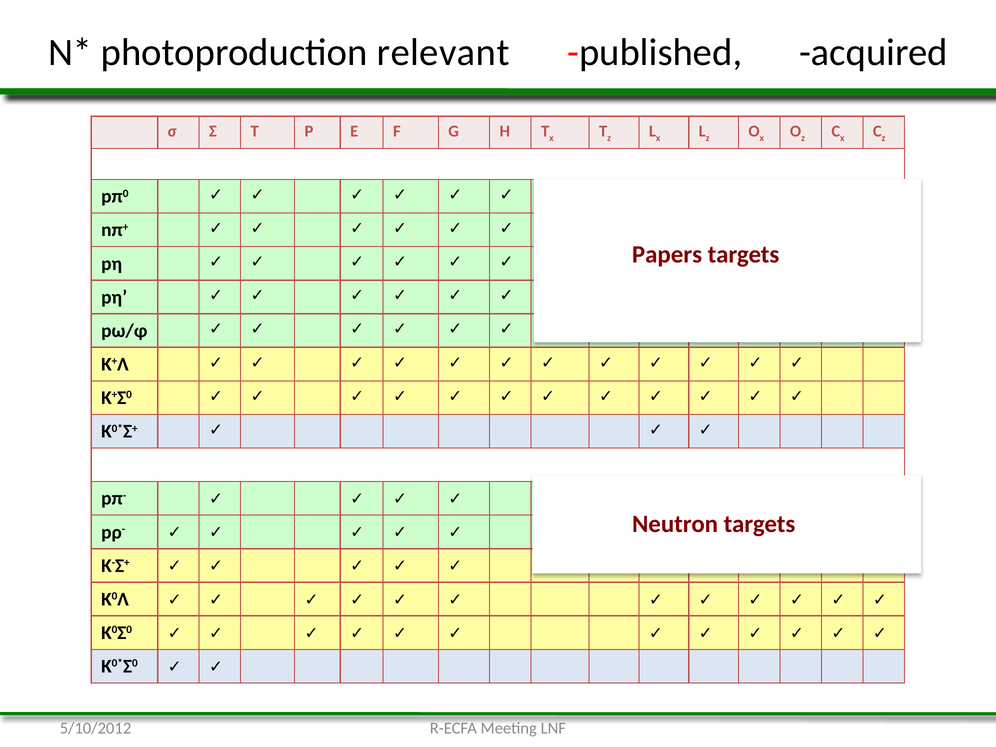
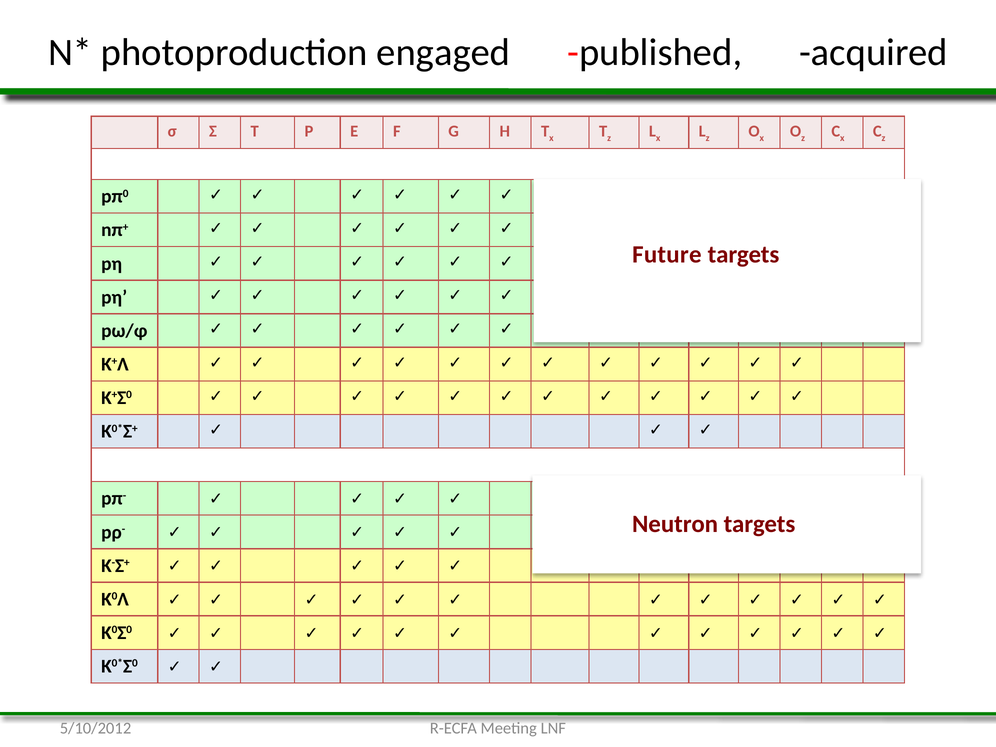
relevant: relevant -> engaged
Papers: Papers -> Future
